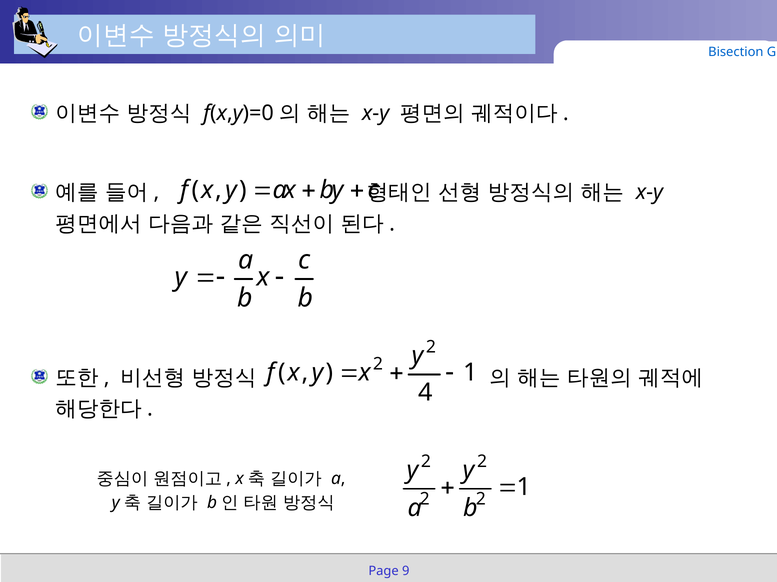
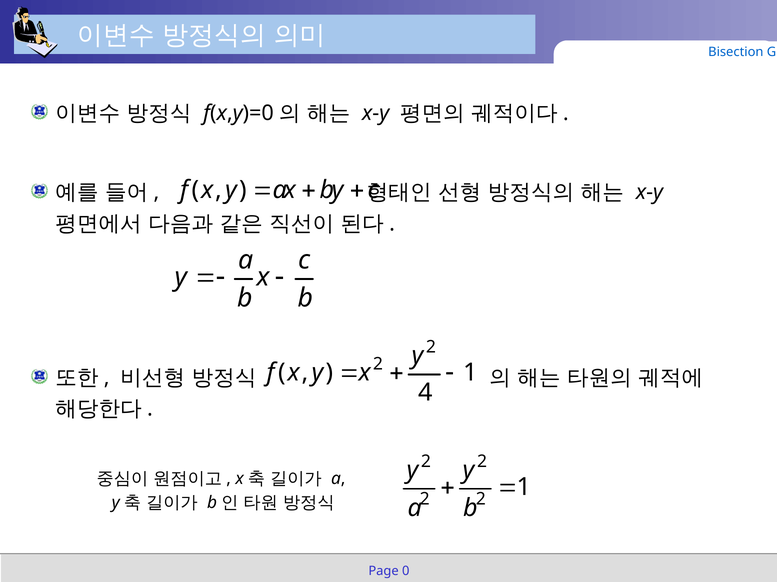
9: 9 -> 0
